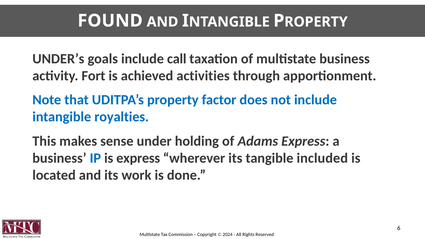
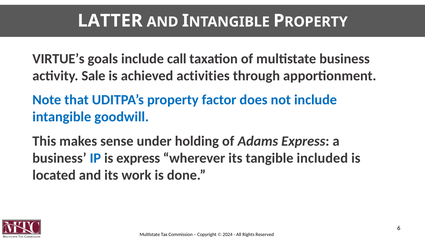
FOUND: FOUND -> LATTER
UNDER’s: UNDER’s -> VIRTUE’s
Fort: Fort -> Sale
royalties: royalties -> goodwill
